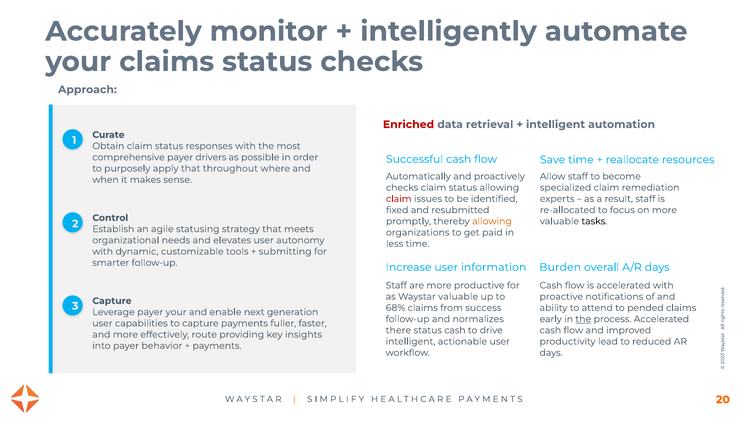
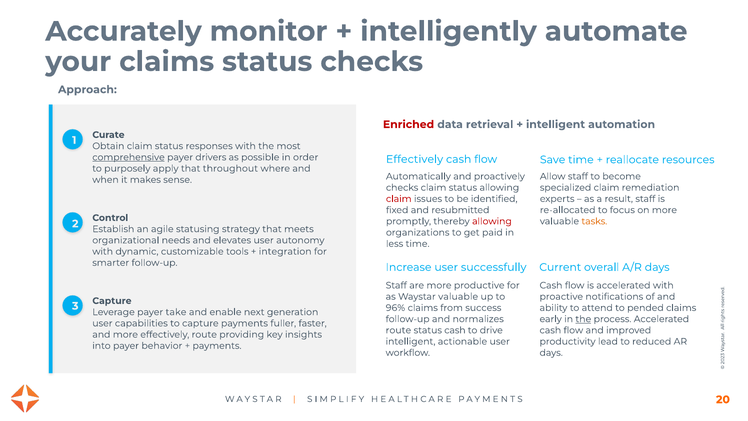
comprehensive underline: none -> present
Successful at (415, 159): Successful -> Effectively
allowing at (492, 221) colour: orange -> red
tasks colour: black -> orange
submitting: submitting -> integration
information: information -> successfully
Burden: Burden -> Current
68%: 68% -> 96%
payer your: your -> take
there at (398, 330): there -> route
